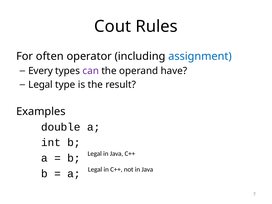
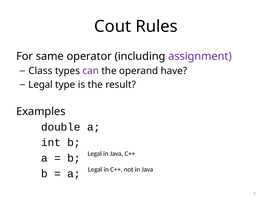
often: often -> same
assignment colour: blue -> purple
Every: Every -> Class
